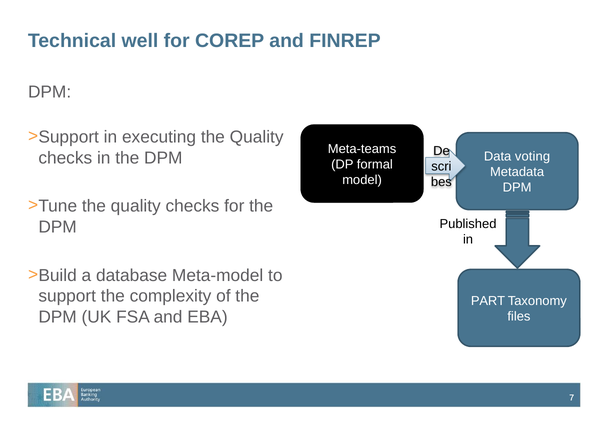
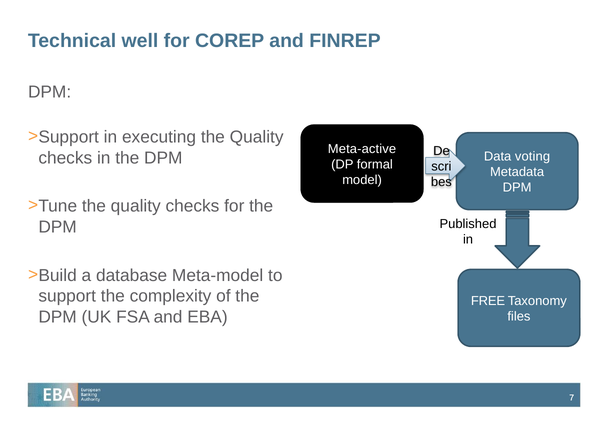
Meta-teams: Meta-teams -> Meta-active
PART: PART -> FREE
